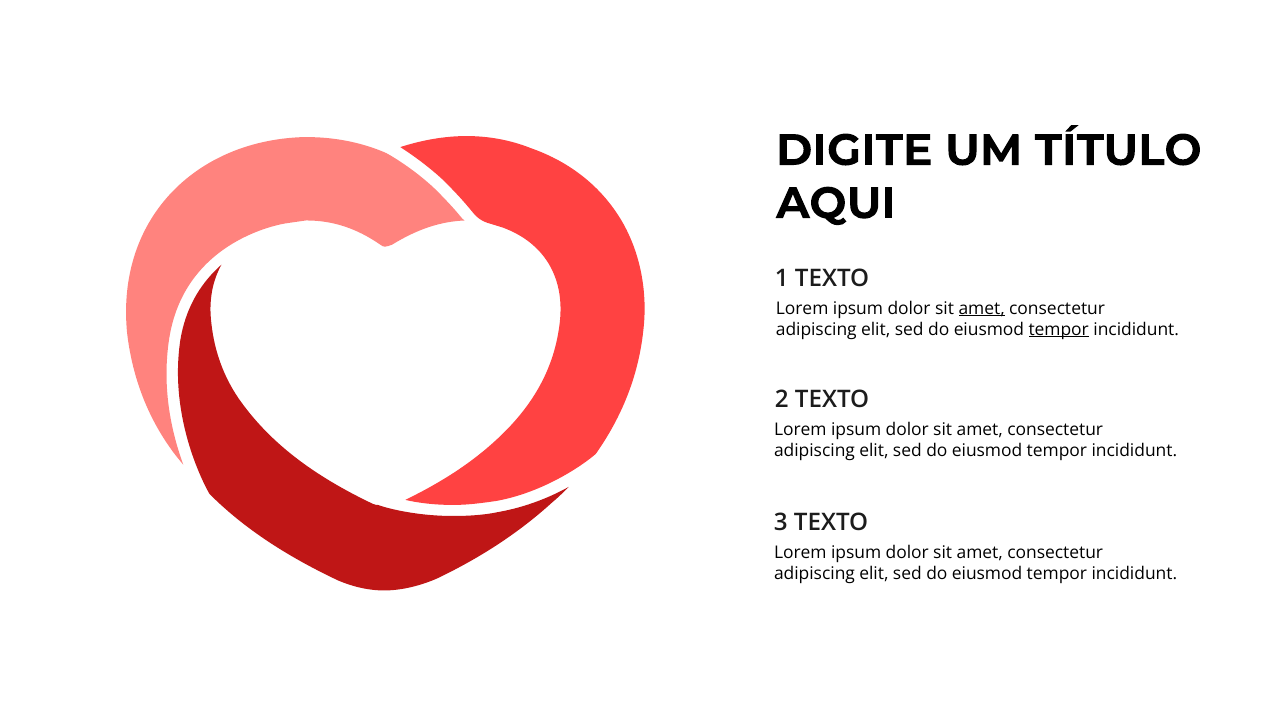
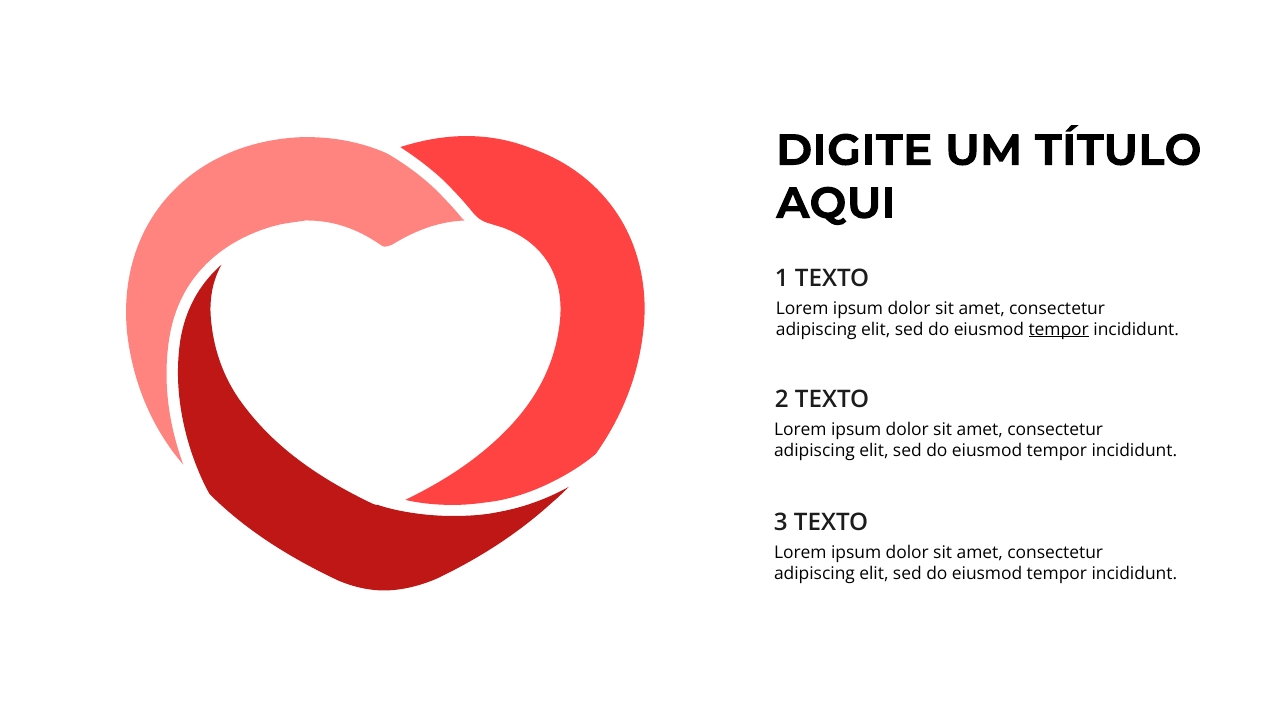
amet at (982, 309) underline: present -> none
